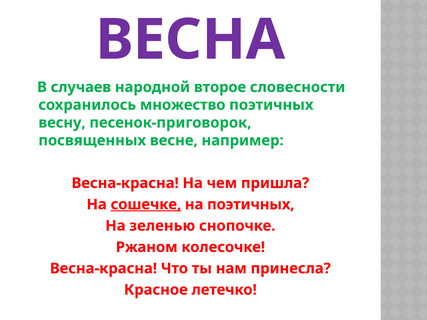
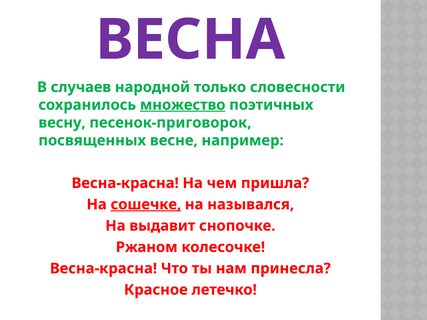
второе: второе -> только
множество underline: none -> present
на поэтичных: поэтичных -> назывался
зеленью: зеленью -> выдавит
